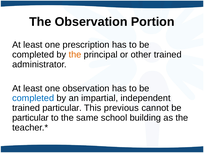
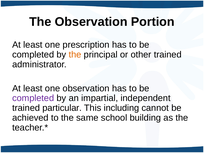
completed at (33, 98) colour: blue -> purple
previous: previous -> including
particular at (30, 118): particular -> achieved
